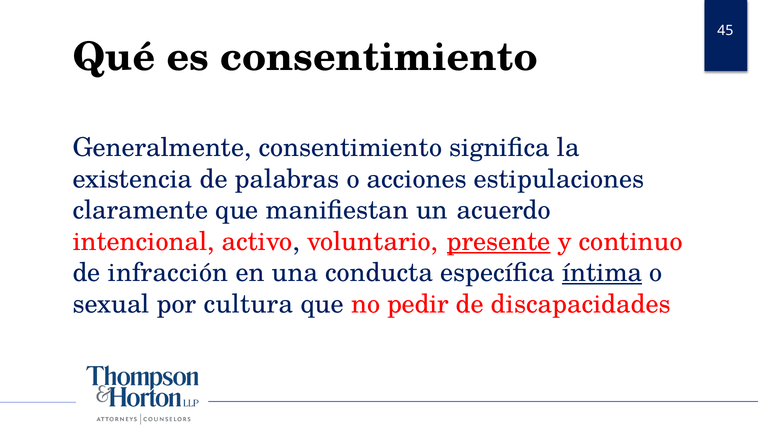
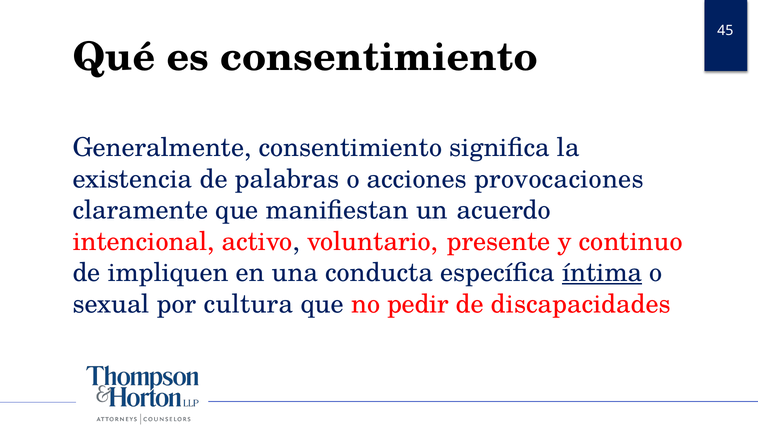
estipulaciones: estipulaciones -> provocaciones
presente underline: present -> none
infracción: infracción -> impliquen
